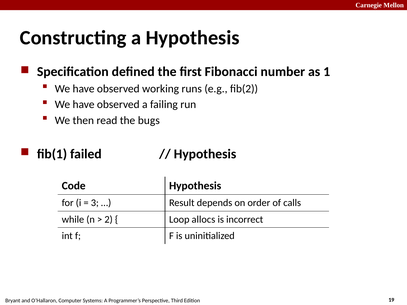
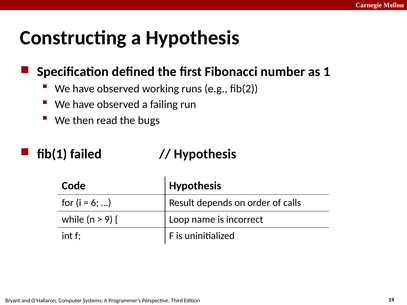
3: 3 -> 6
2: 2 -> 9
allocs: allocs -> name
